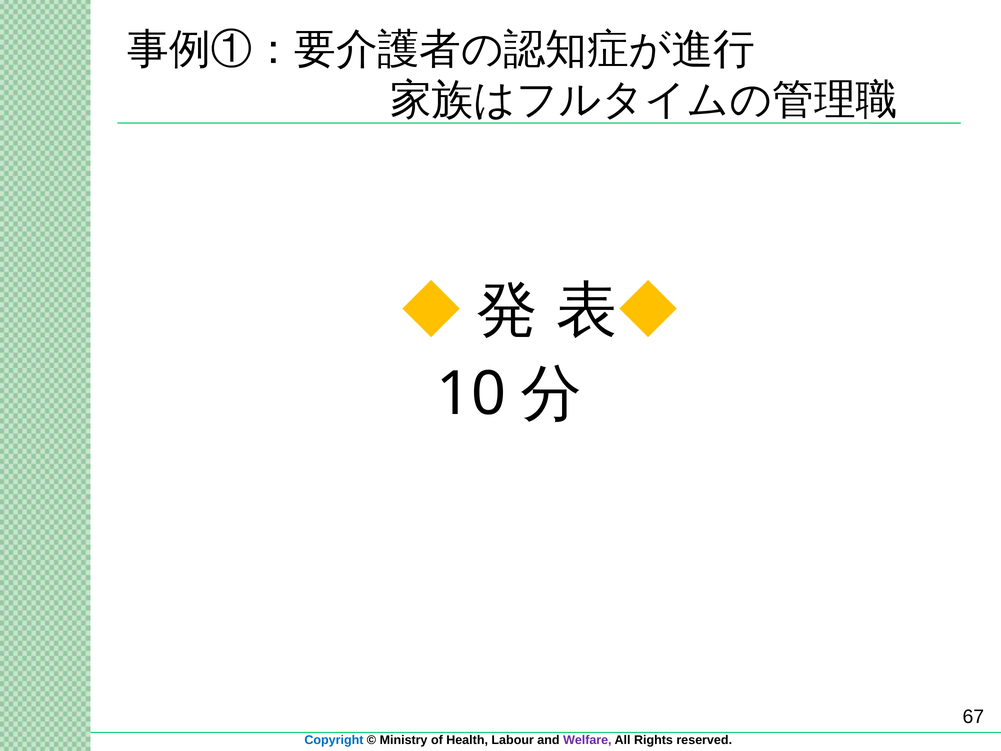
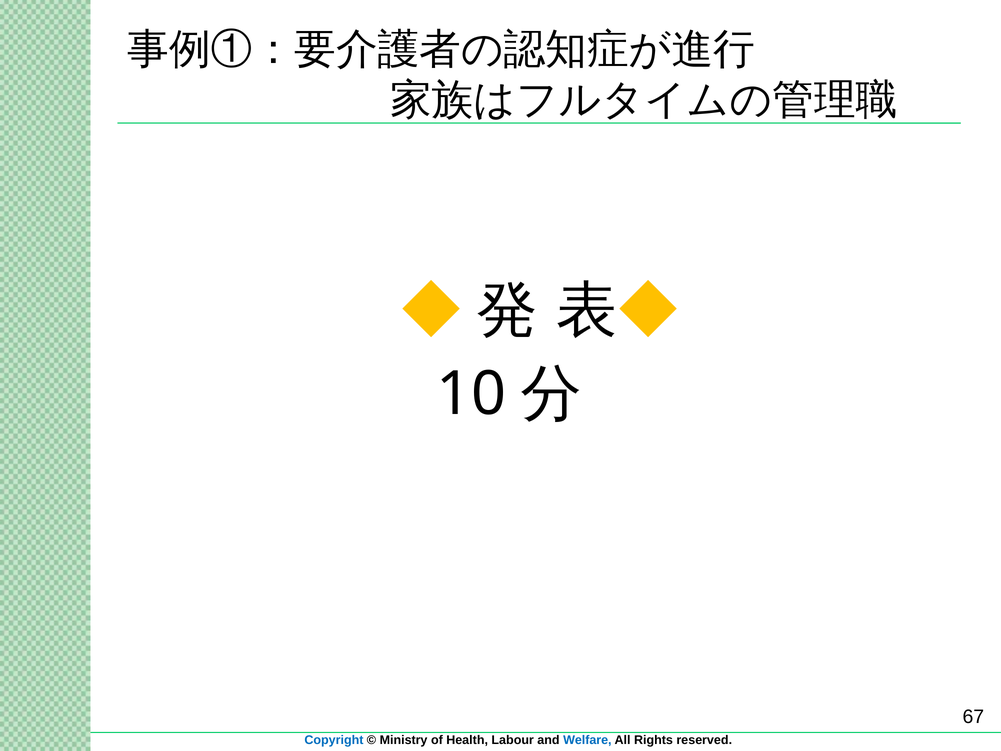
Welfare colour: purple -> blue
